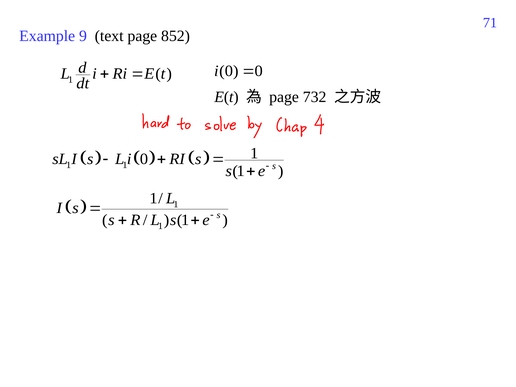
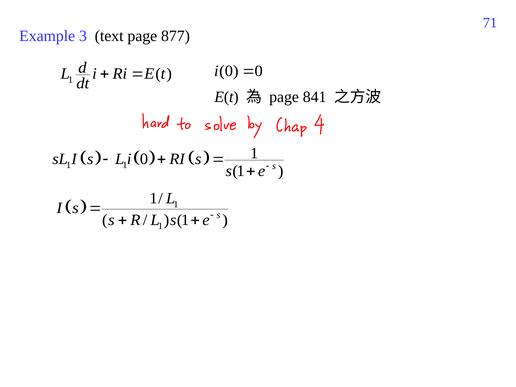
9: 9 -> 3
852: 852 -> 877
732: 732 -> 841
